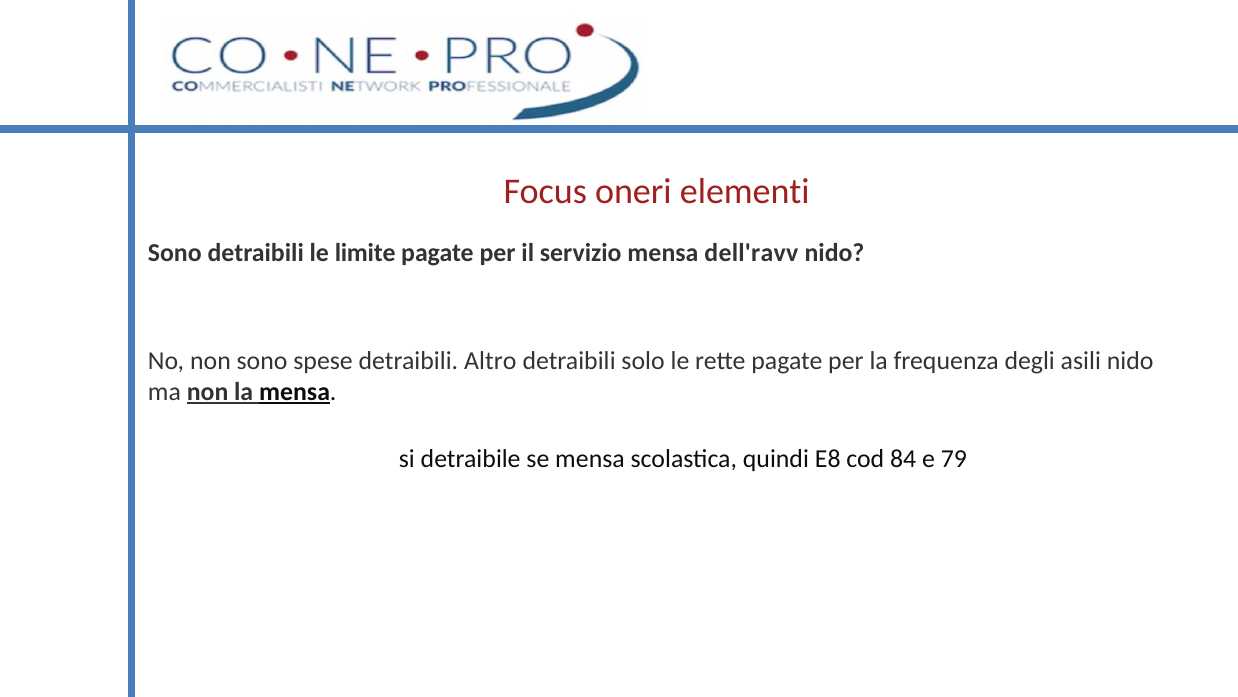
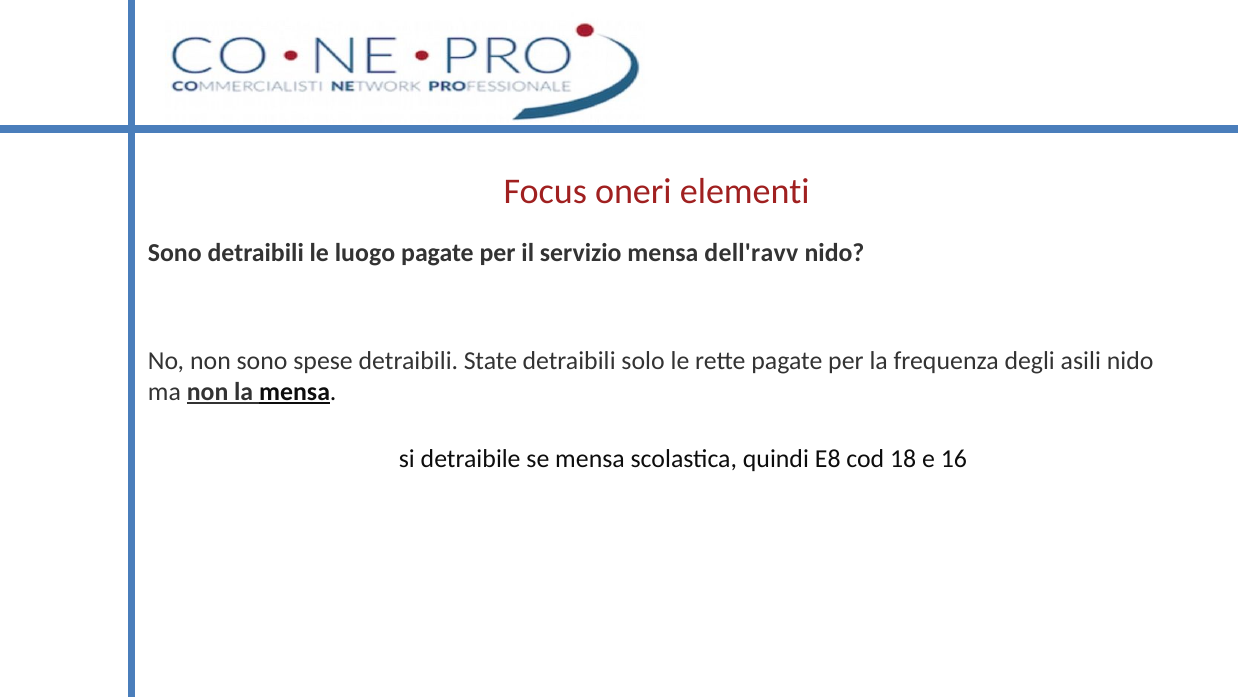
limite: limite -> luogo
Altro: Altro -> State
84: 84 -> 18
79: 79 -> 16
